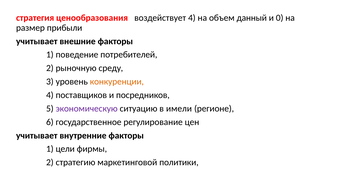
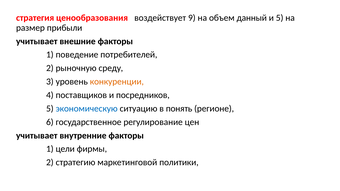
воздействует 4: 4 -> 9
и 0: 0 -> 5
экономическую colour: purple -> blue
имели: имели -> понять
